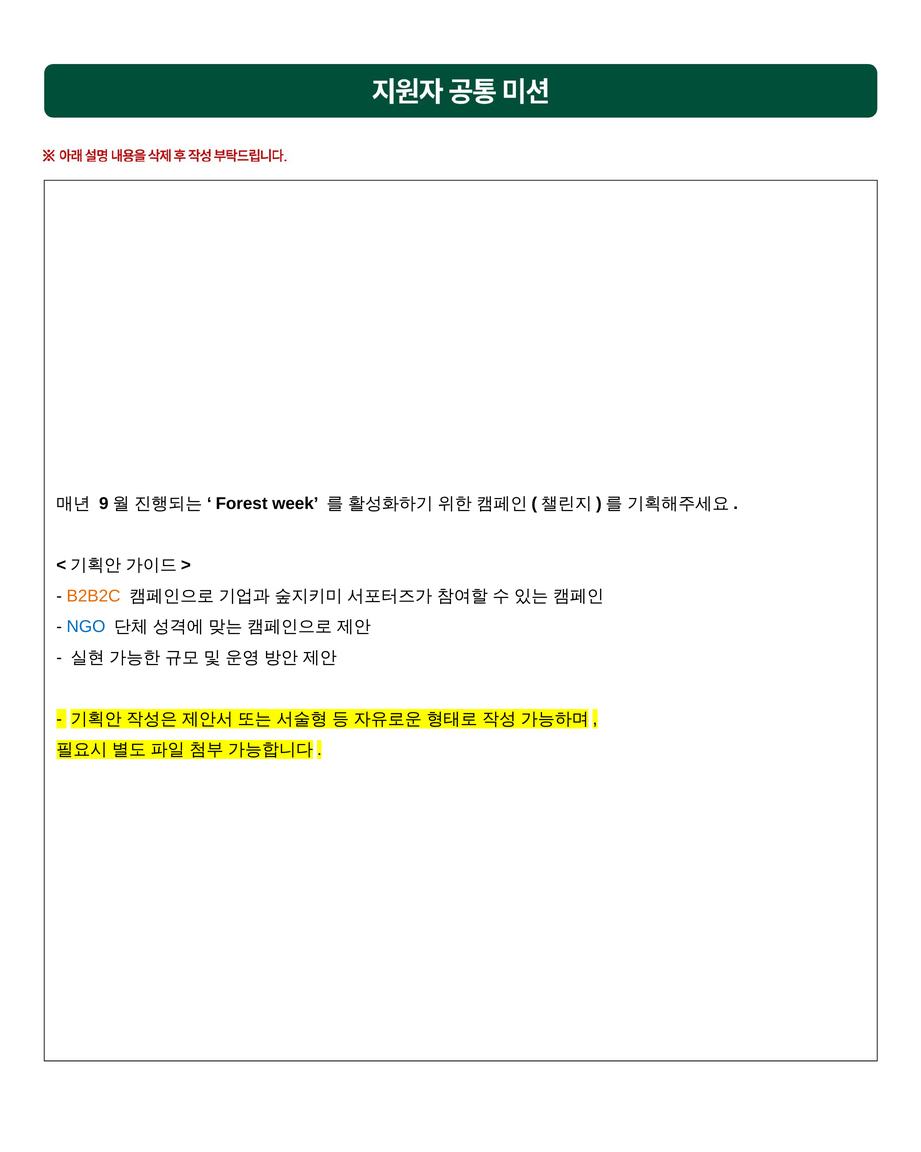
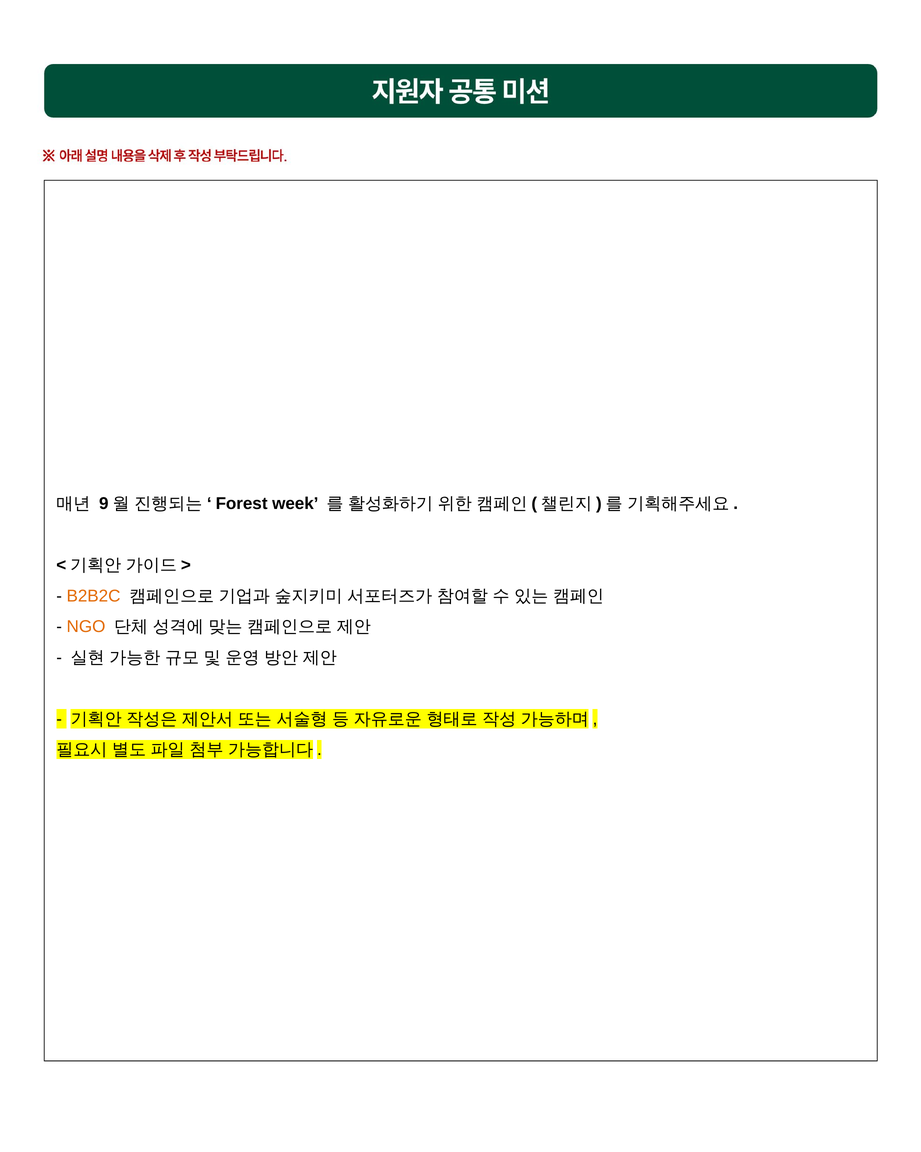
NGO colour: blue -> orange
